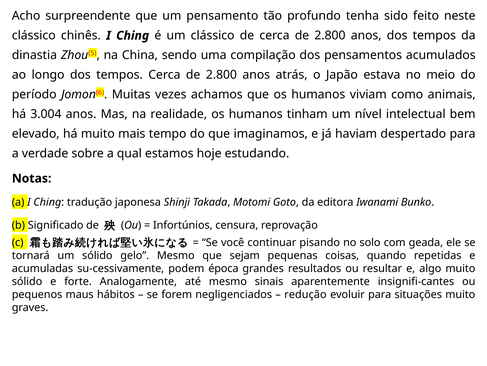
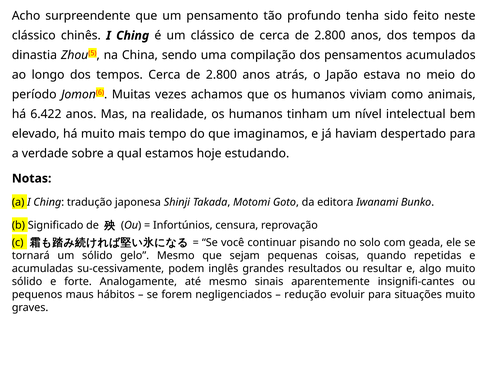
3.004: 3.004 -> 6.422
época: época -> inglês
